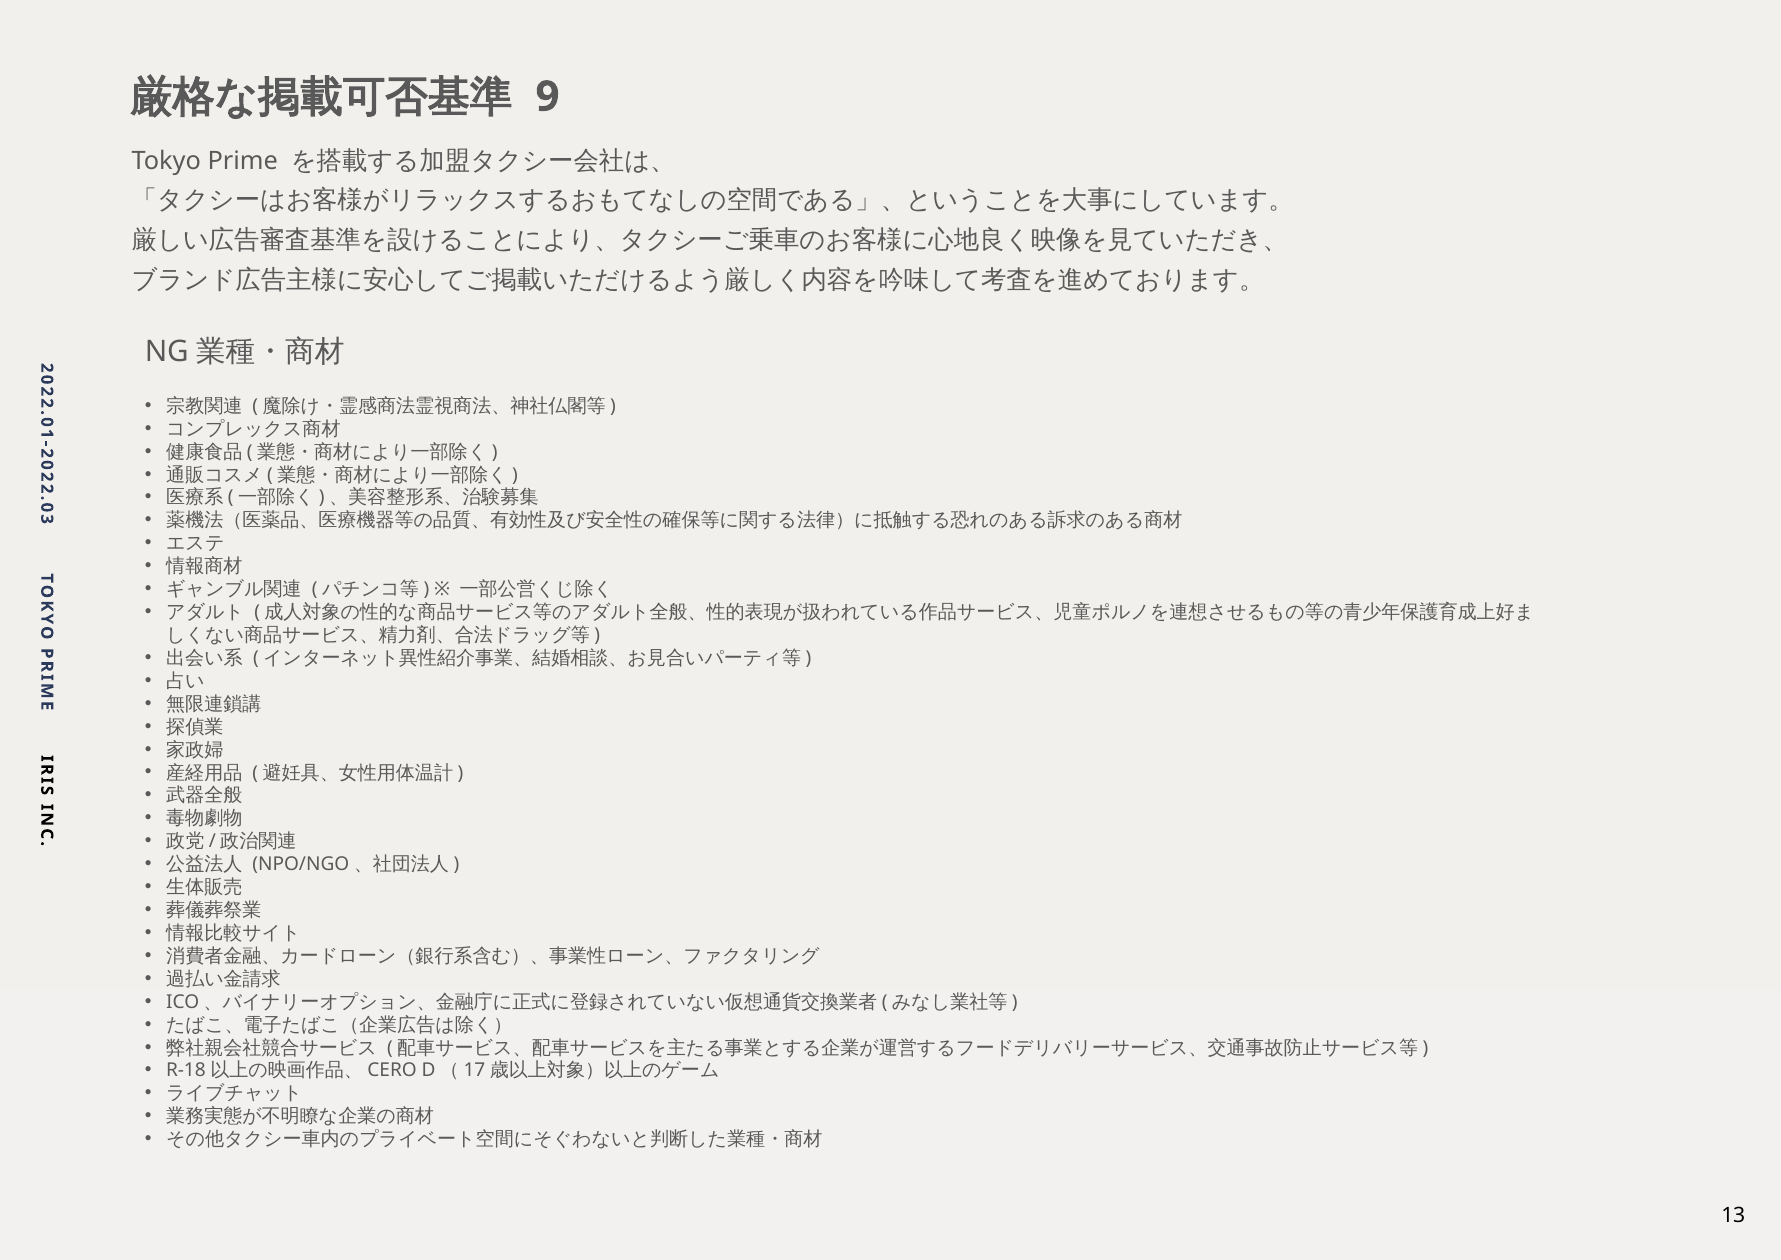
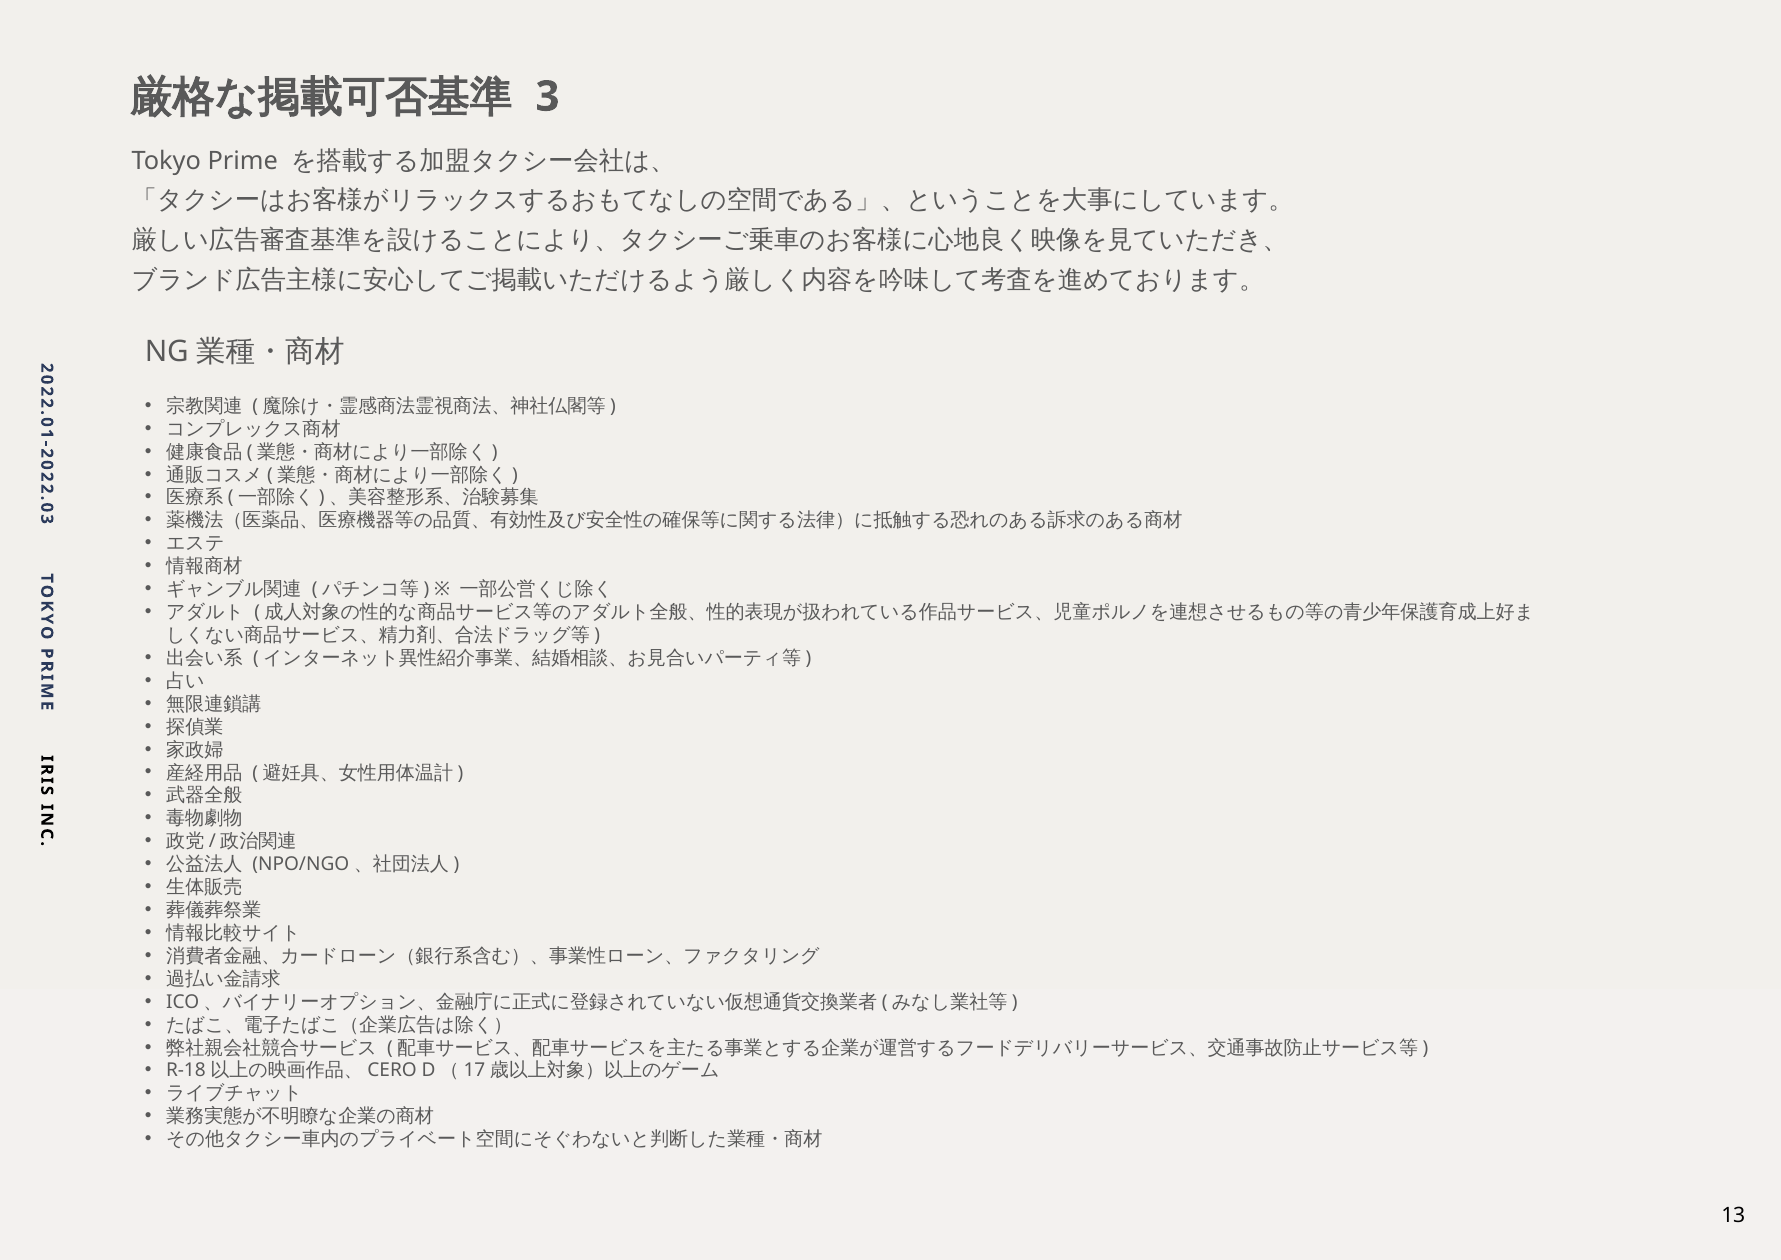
9 at (548, 97): 9 -> 3
